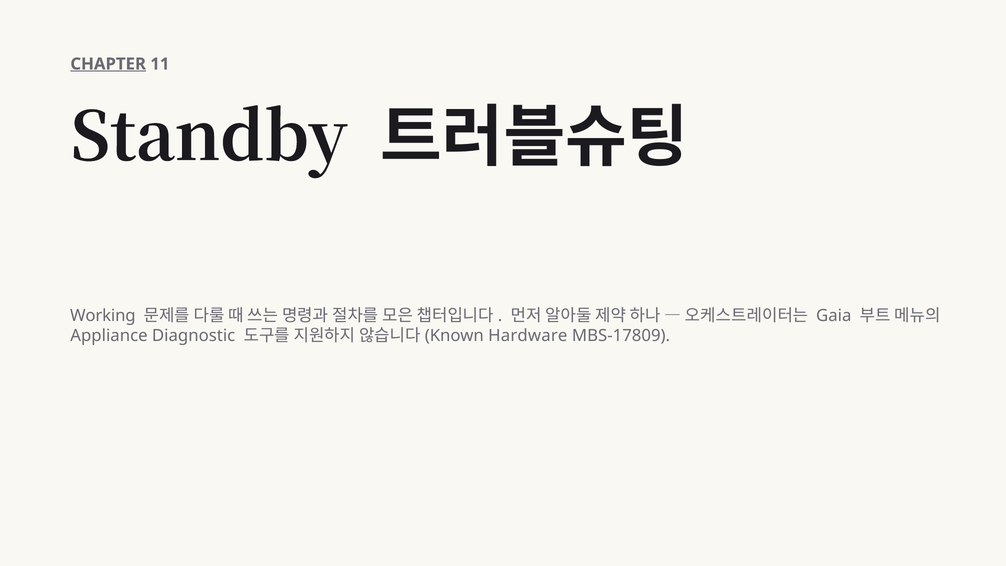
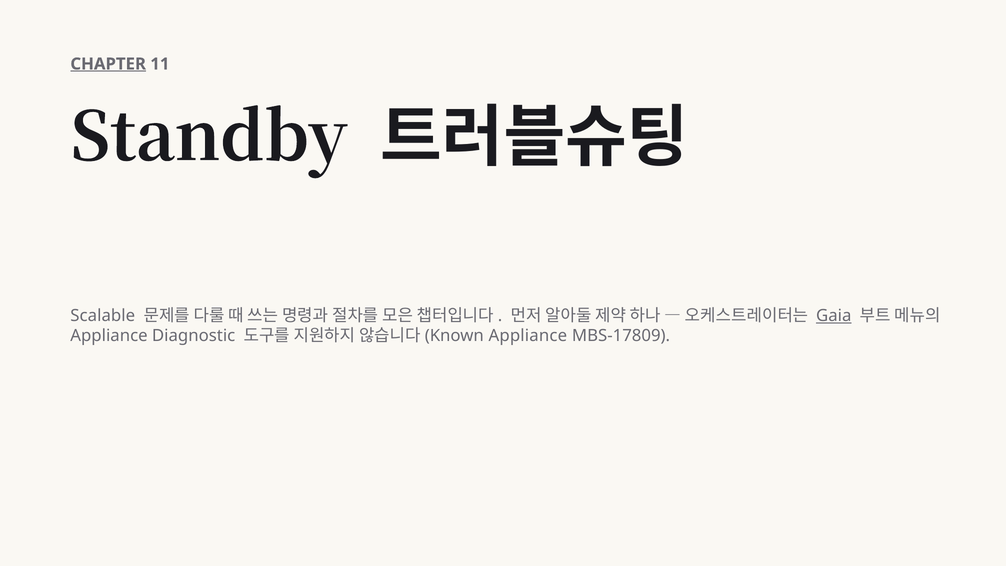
Working: Working -> Scalable
Gaia underline: none -> present
Hardware at (528, 336): Hardware -> Appliance
